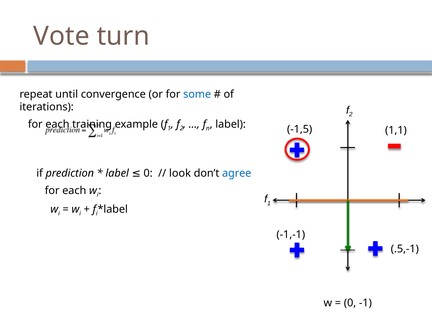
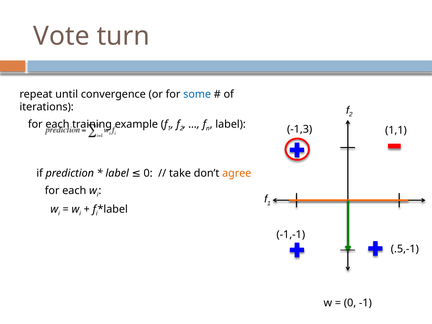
-1,5: -1,5 -> -1,3
look: look -> take
agree colour: blue -> orange
